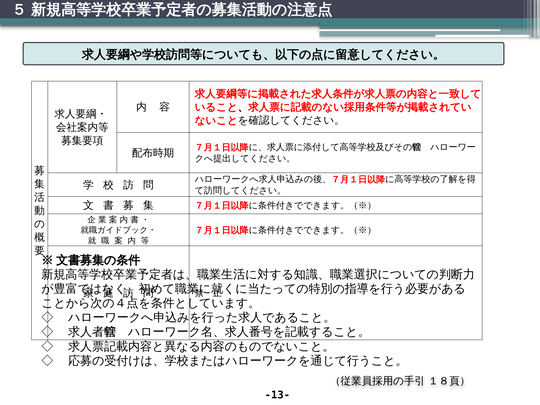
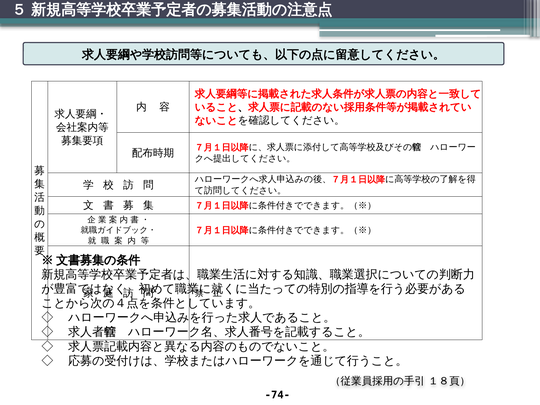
-13-: -13- -> -74-
